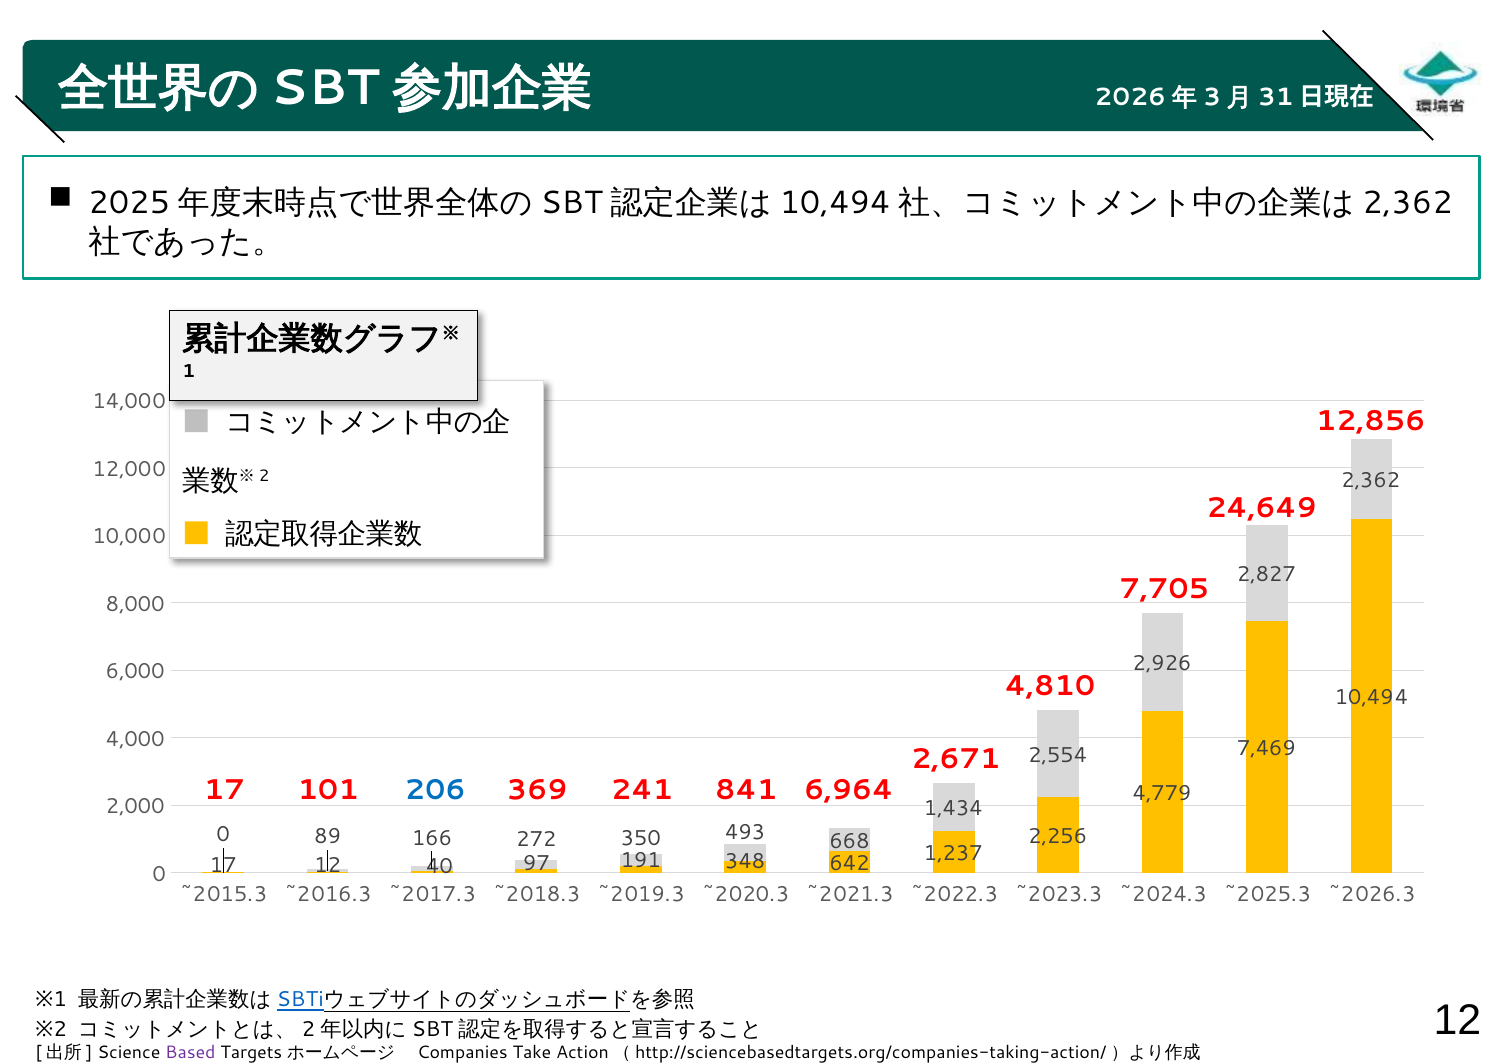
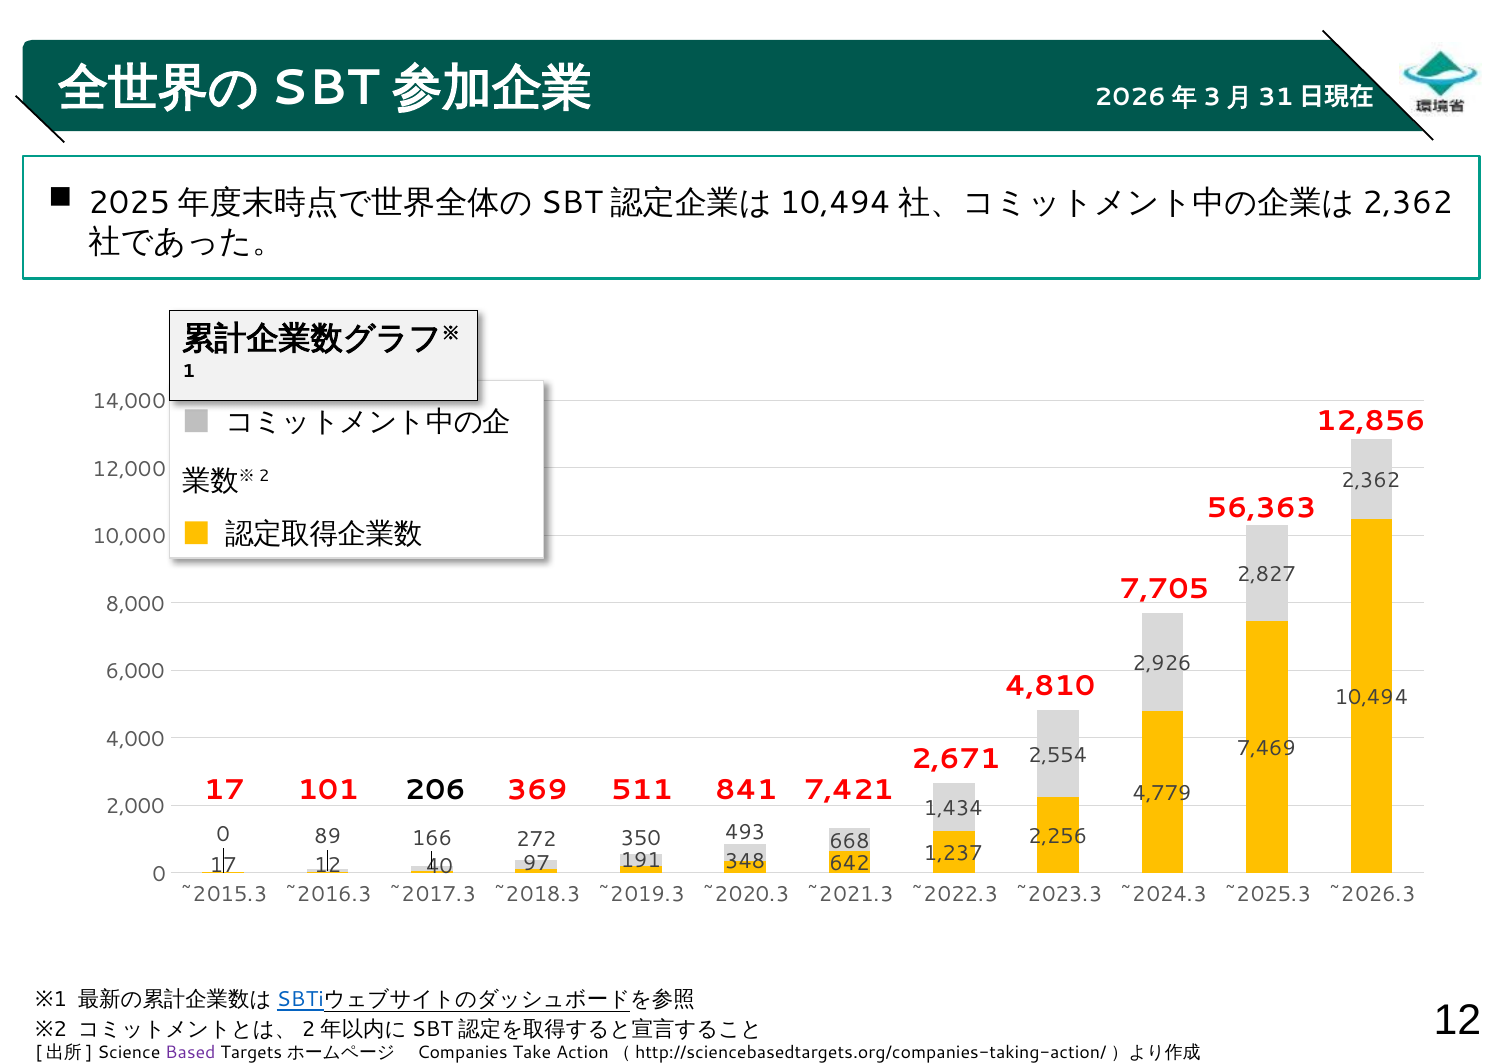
24,649: 24,649 -> 56,363
206 colour: blue -> black
241: 241 -> 511
6,964: 6,964 -> 7,421
